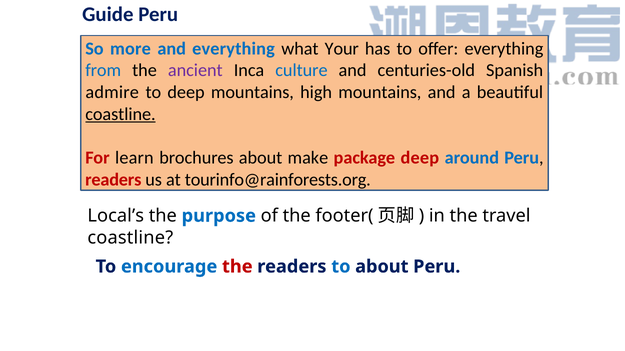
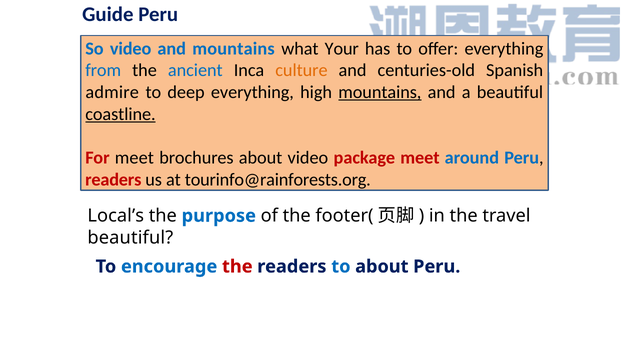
So more: more -> video
and everything: everything -> mountains
ancient colour: purple -> blue
culture colour: blue -> orange
deep mountains: mountains -> everything
mountains at (380, 92) underline: none -> present
For learn: learn -> meet
about make: make -> video
package deep: deep -> meet
coastline at (130, 238): coastline -> beautiful
